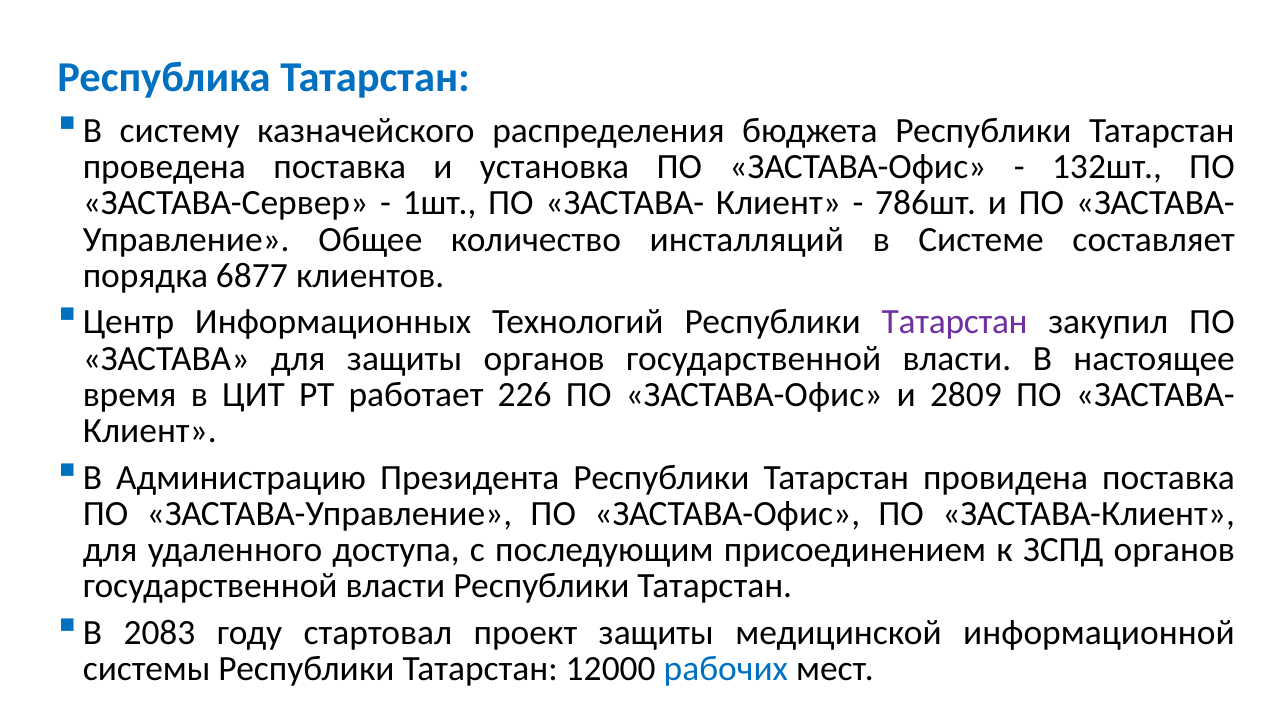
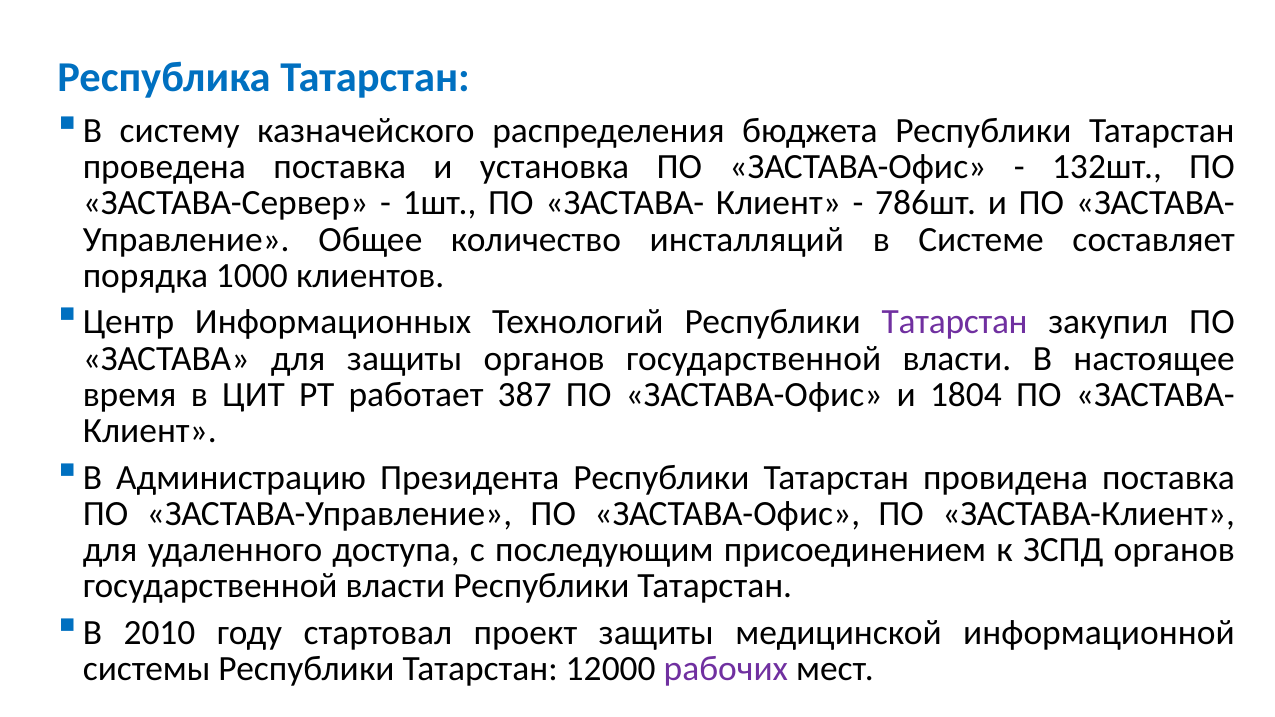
6877: 6877 -> 1000
226: 226 -> 387
2809: 2809 -> 1804
2083: 2083 -> 2010
рабочих colour: blue -> purple
